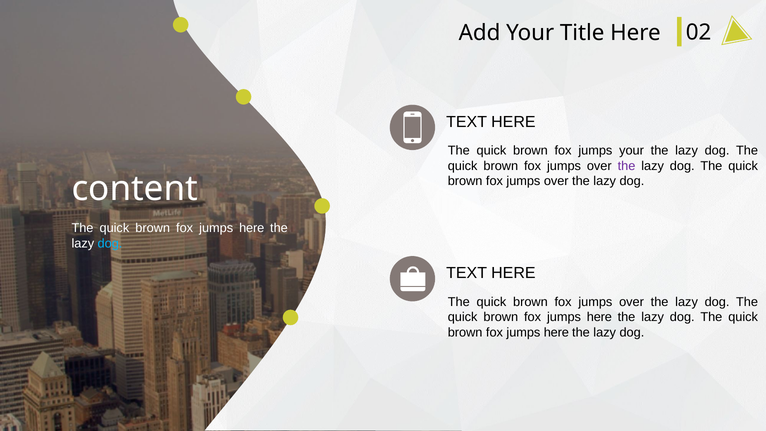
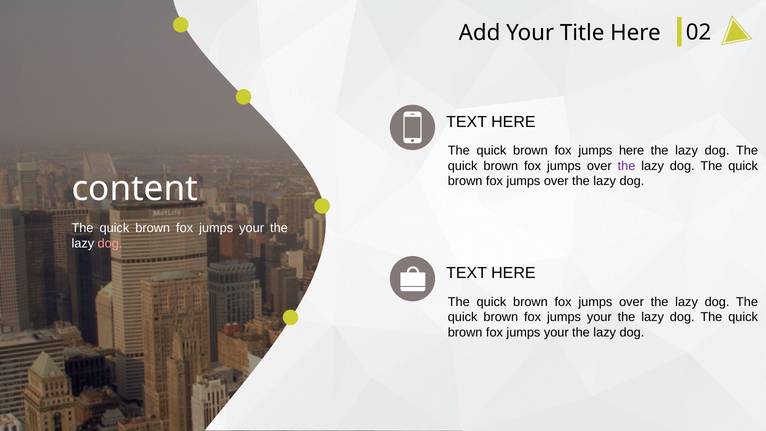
jumps your: your -> here
here at (252, 228): here -> your
dog at (110, 243) colour: light blue -> pink
here at (599, 317): here -> your
here at (556, 332): here -> your
